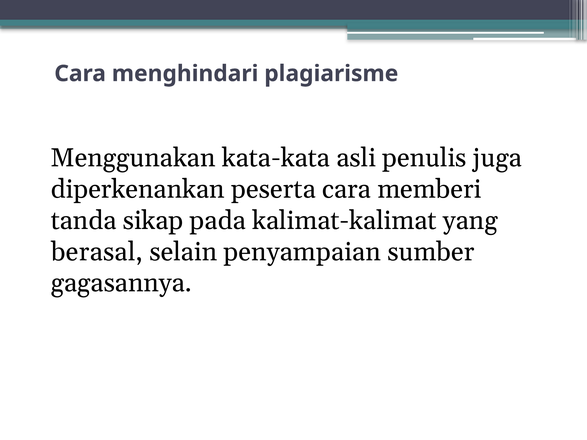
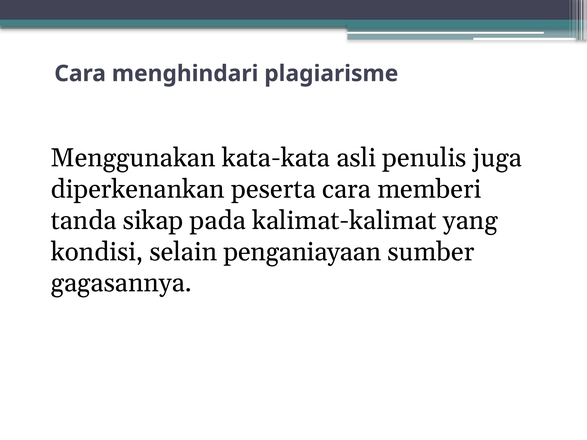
berasal: berasal -> kondisi
penyampaian: penyampaian -> penganiayaan
